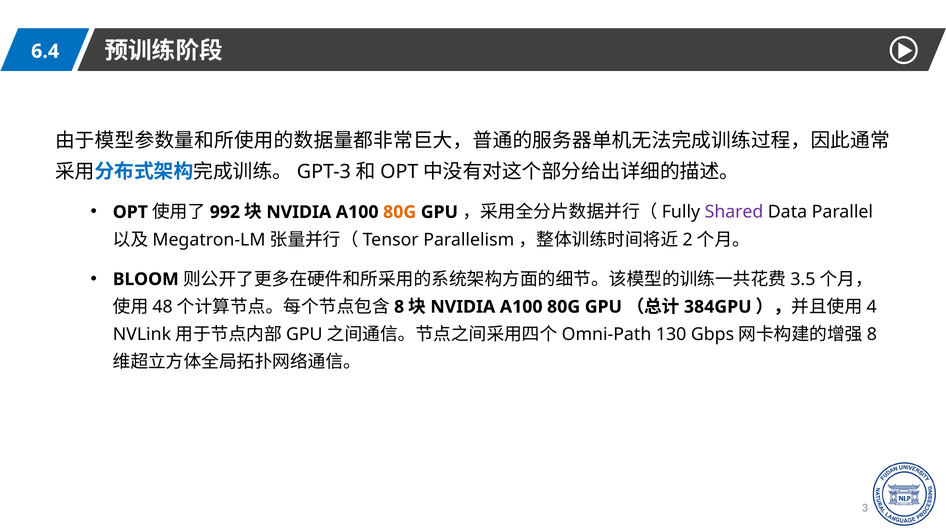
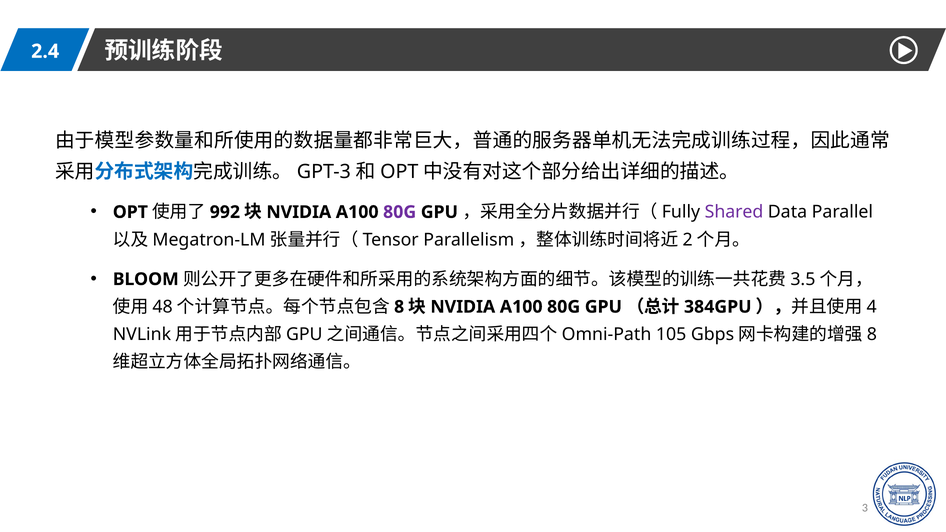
6.4: 6.4 -> 2.4
80G at (400, 212) colour: orange -> purple
130: 130 -> 105
